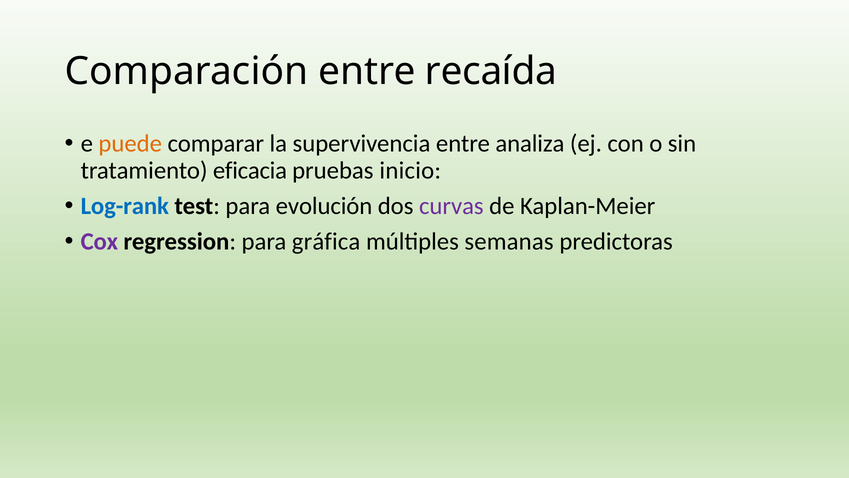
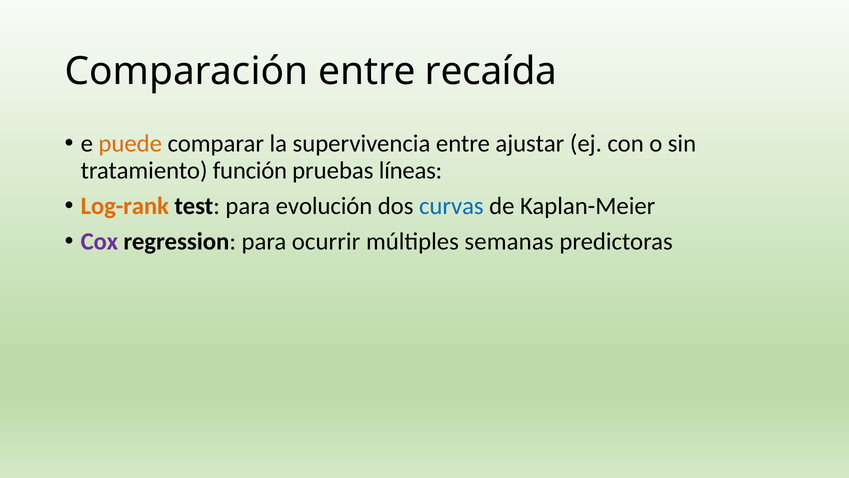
analiza: analiza -> ajustar
eficacia: eficacia -> función
inicio: inicio -> líneas
Log-rank colour: blue -> orange
curvas colour: purple -> blue
gráfica: gráfica -> ocurrir
